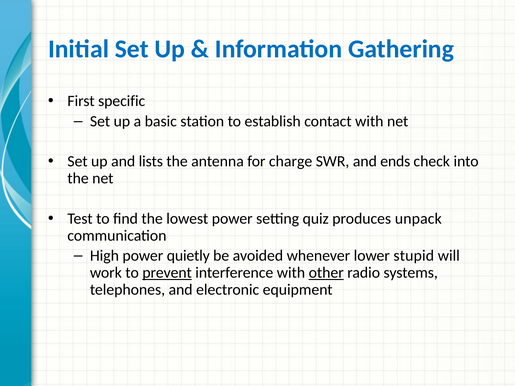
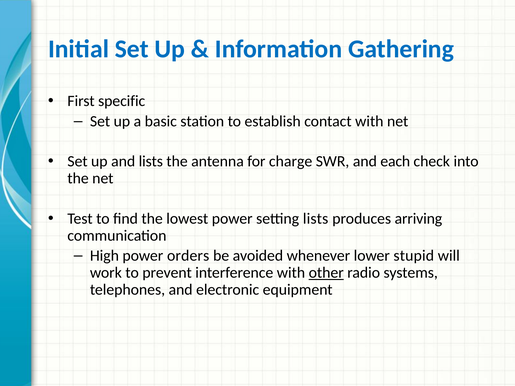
ends: ends -> each
setting quiz: quiz -> lists
unpack: unpack -> arriving
quietly: quietly -> orders
prevent underline: present -> none
